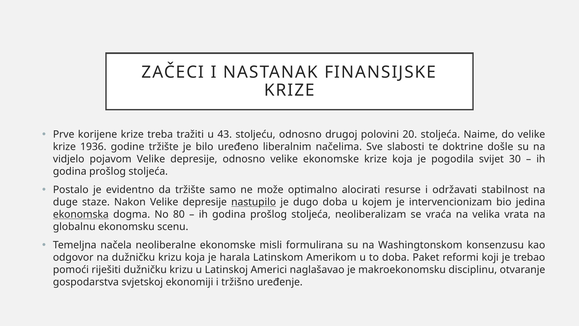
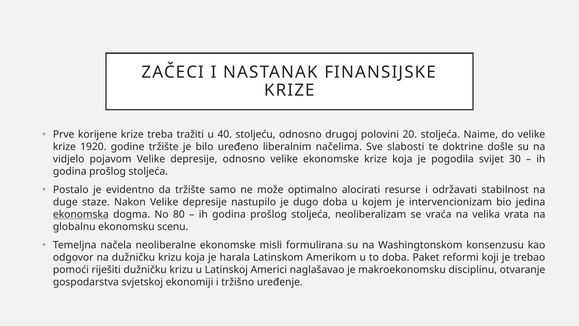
43: 43 -> 40
1936: 1936 -> 1920
nastupilo underline: present -> none
